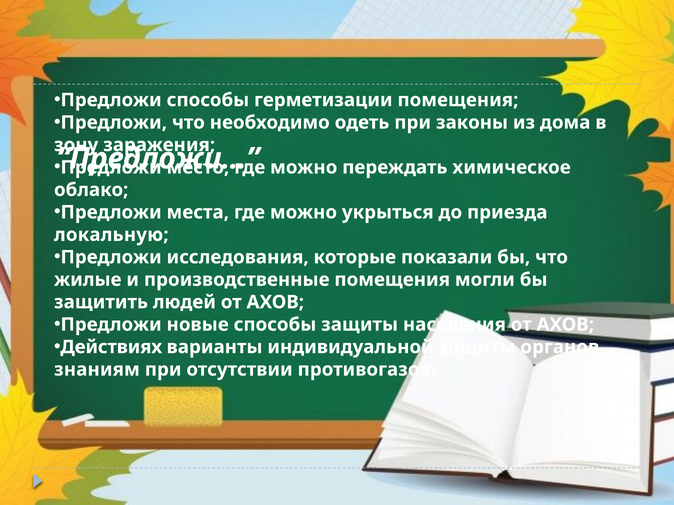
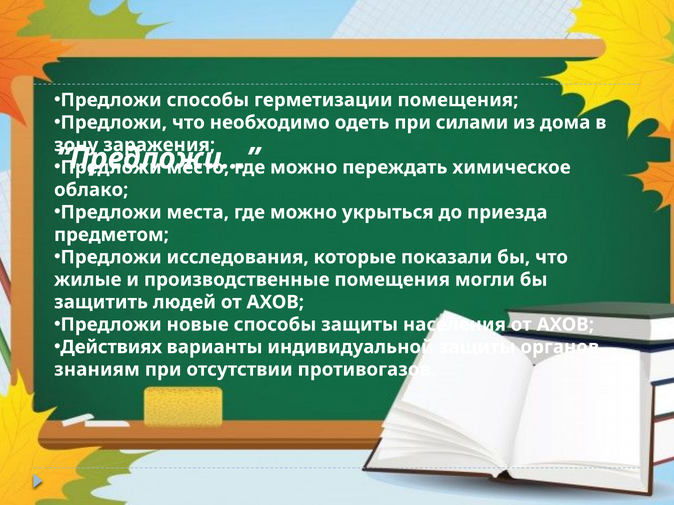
законы: законы -> силами
локальную: локальную -> предметом
